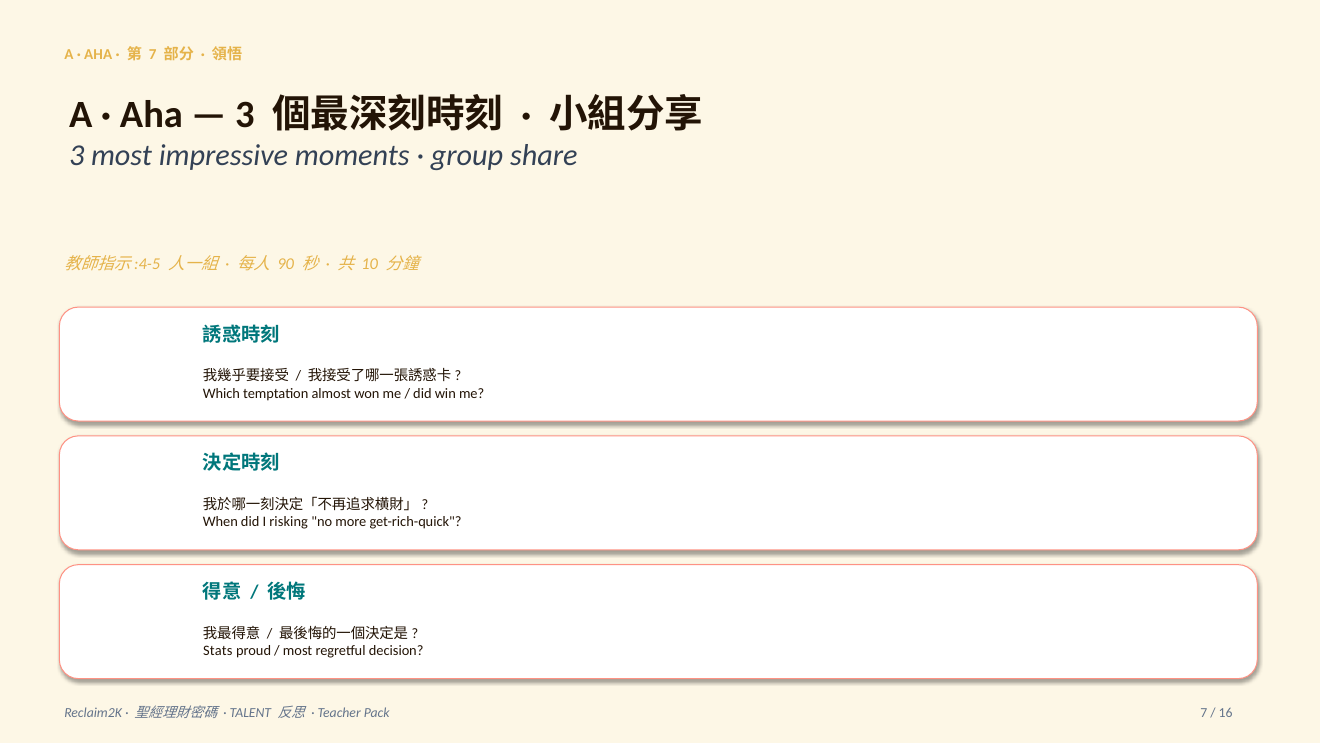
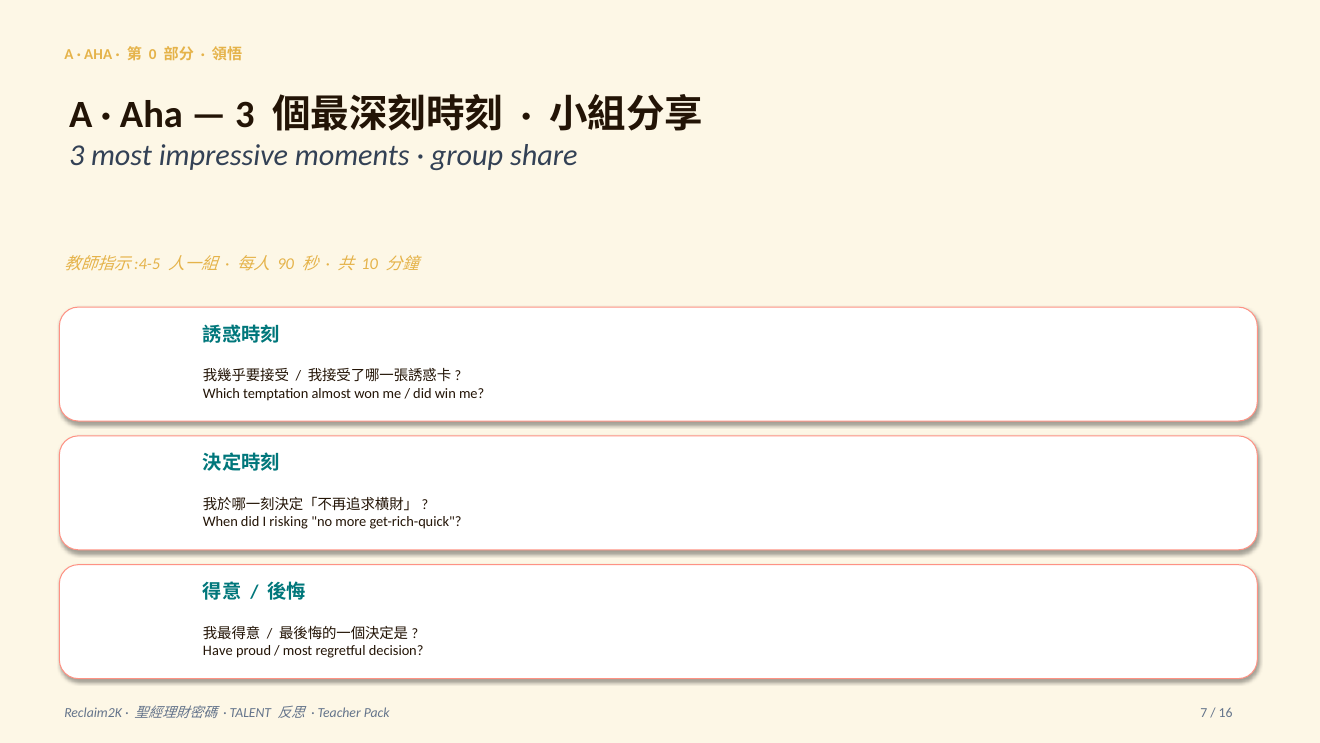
7 at (153, 55): 7 -> 0
Stats: Stats -> Have
